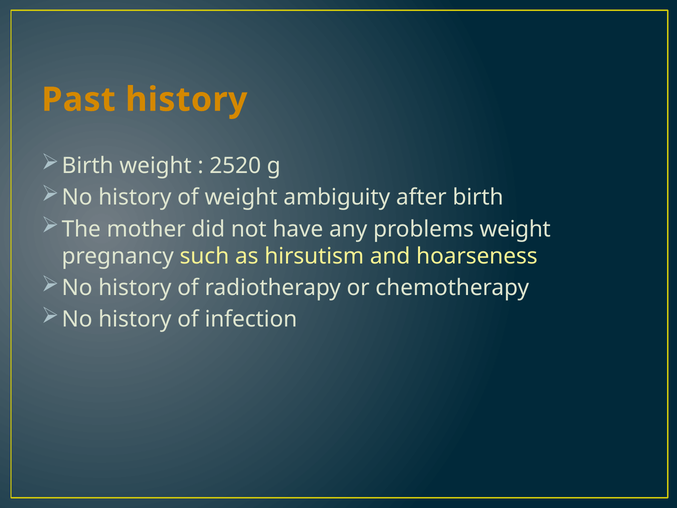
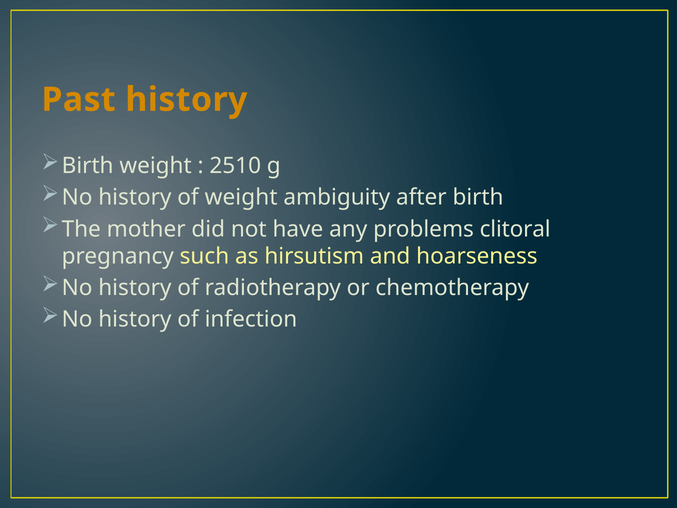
2520: 2520 -> 2510
problems weight: weight -> clitoral
